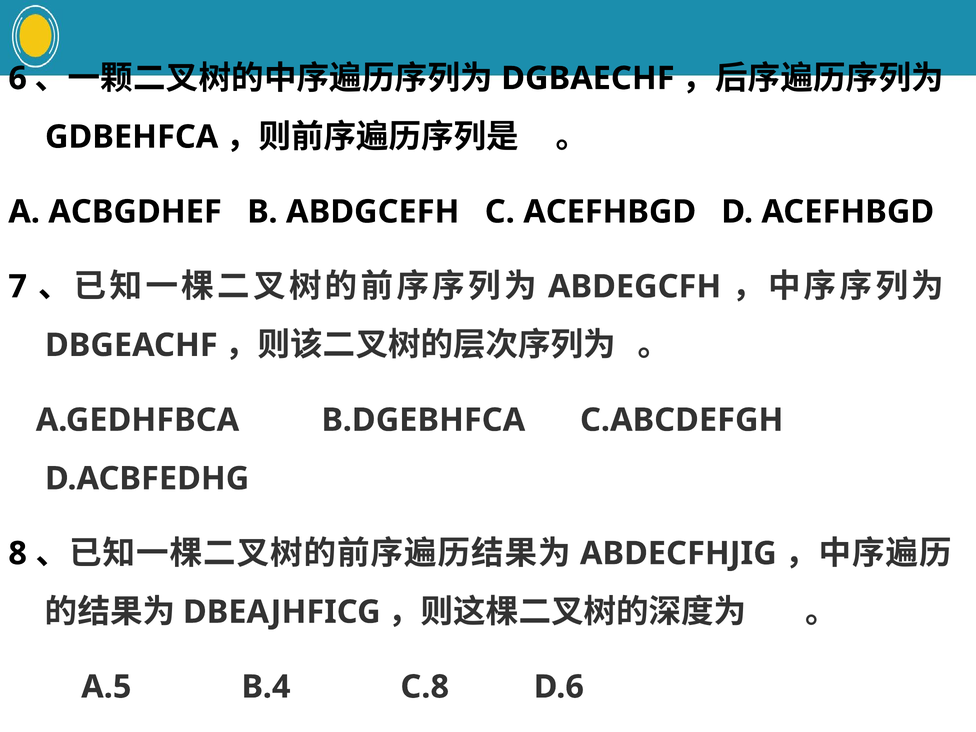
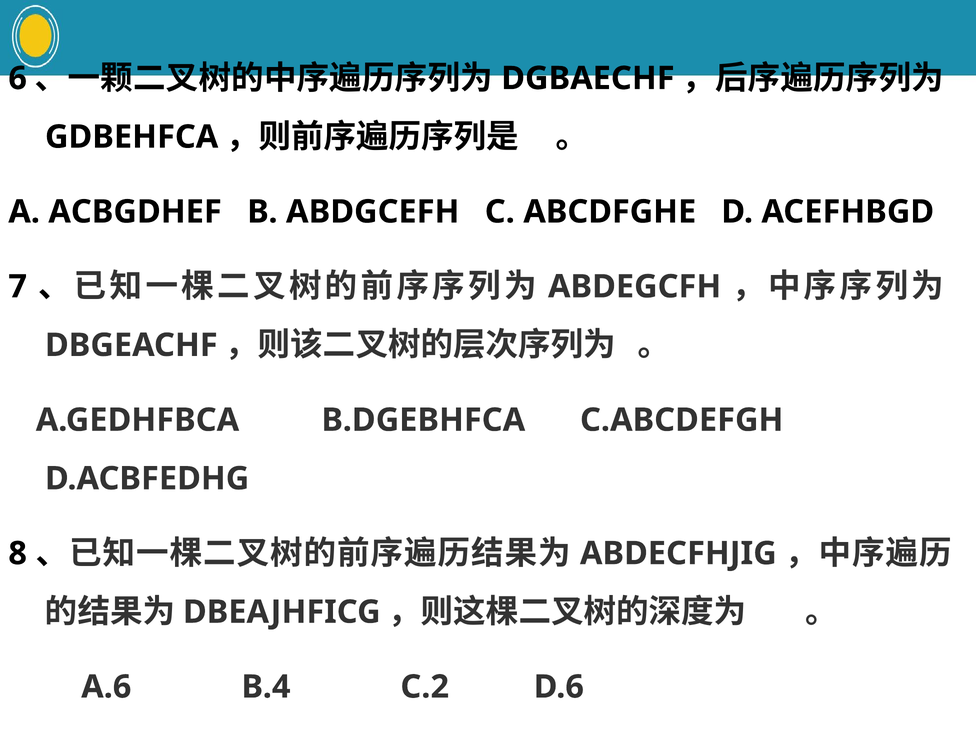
C ACEFHBGD: ACEFHBGD -> ABCDFGHE
A.5: A.5 -> A.6
C.8: C.8 -> C.2
